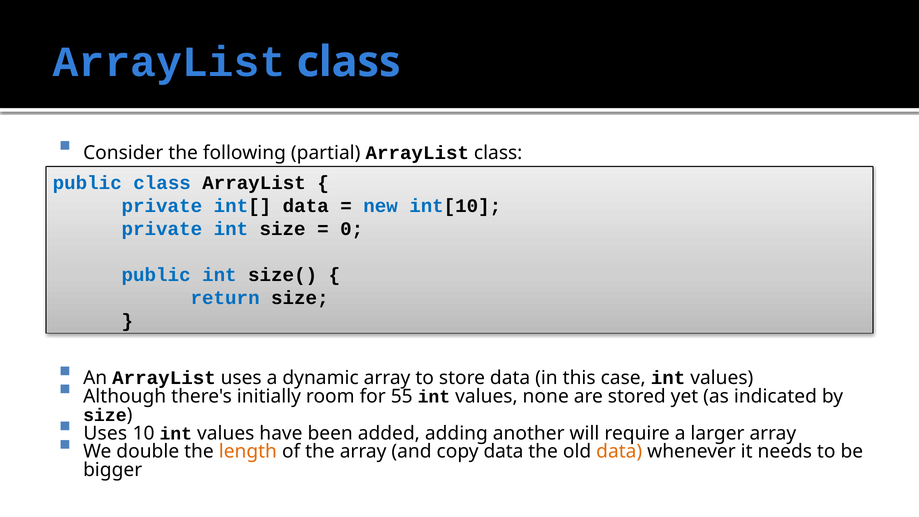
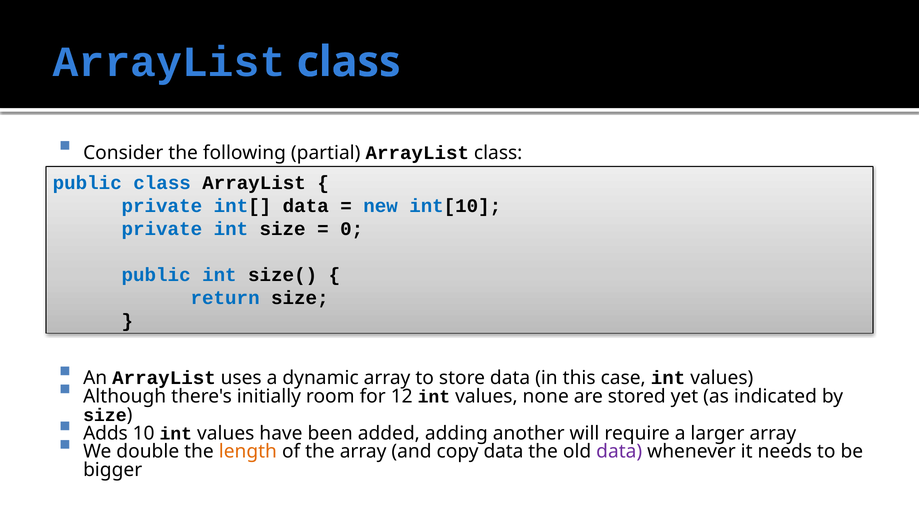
55: 55 -> 12
Uses at (105, 433): Uses -> Adds
data at (619, 452) colour: orange -> purple
